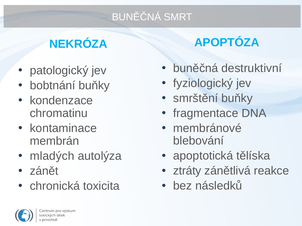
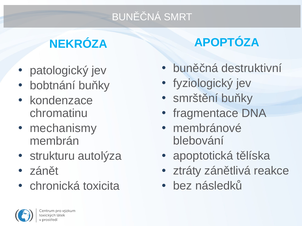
kontaminace: kontaminace -> mechanismy
mladých: mladých -> strukturu
